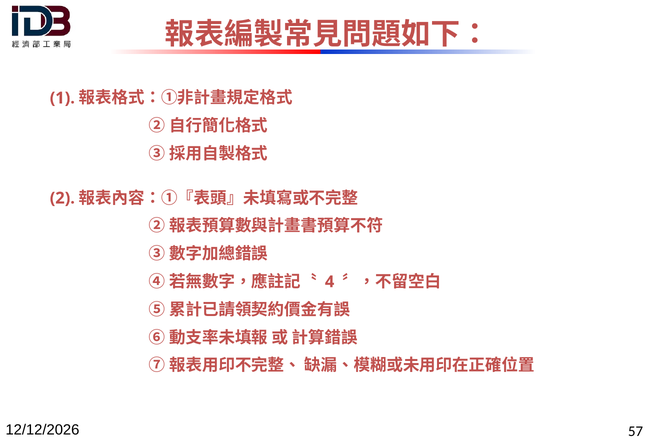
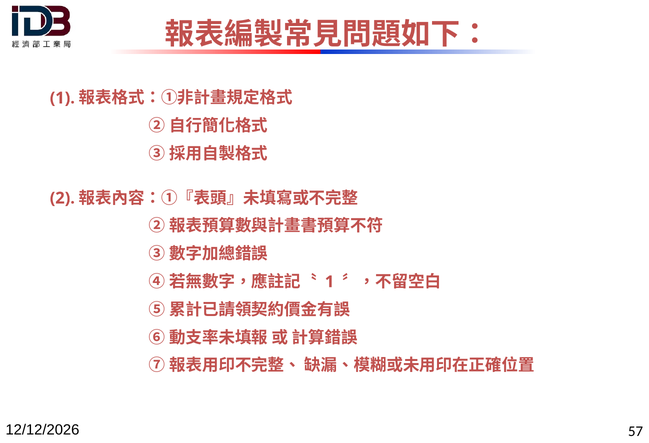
4 at (330, 282): 4 -> 1
